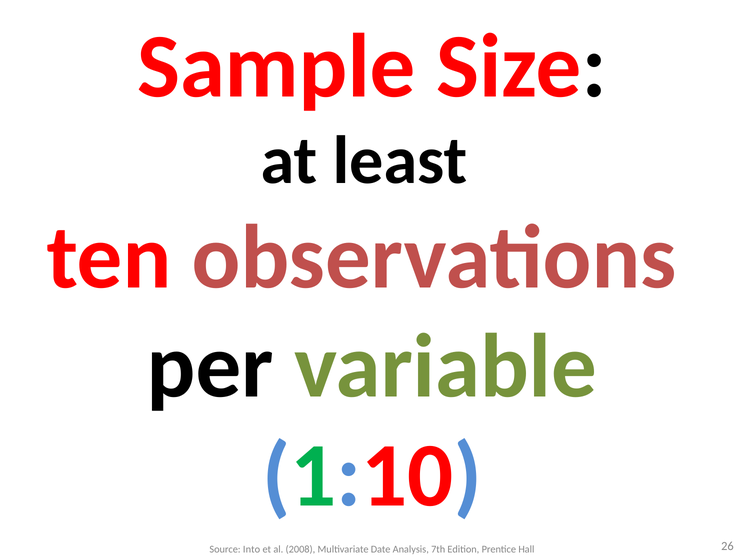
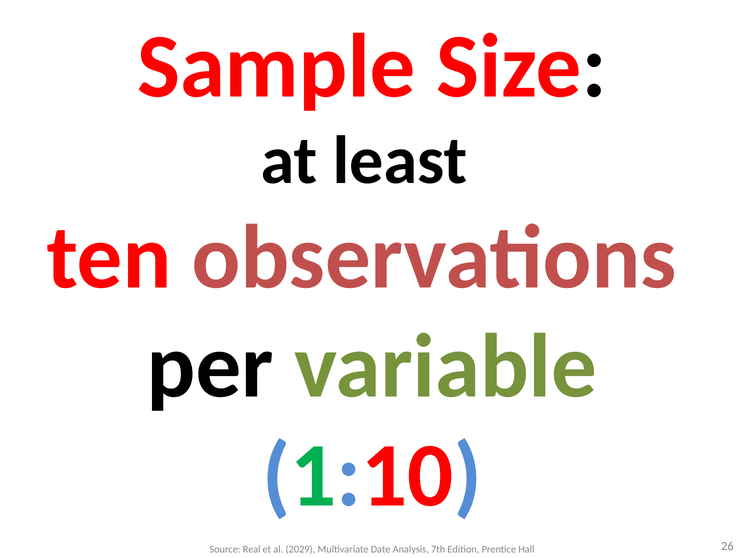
Into: Into -> Real
2008: 2008 -> 2029
